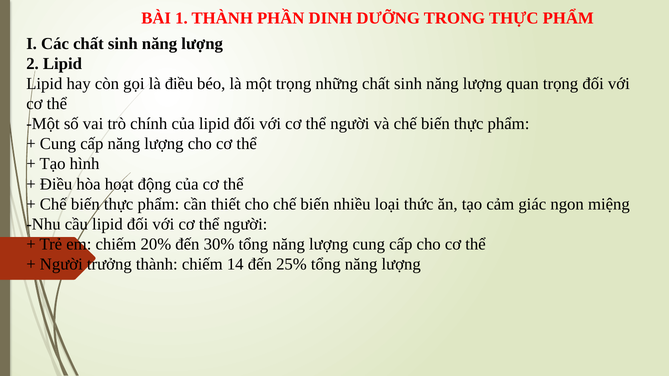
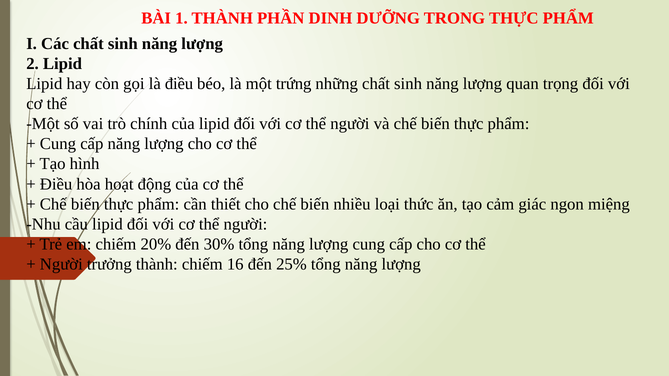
một trọng: trọng -> trứng
14: 14 -> 16
